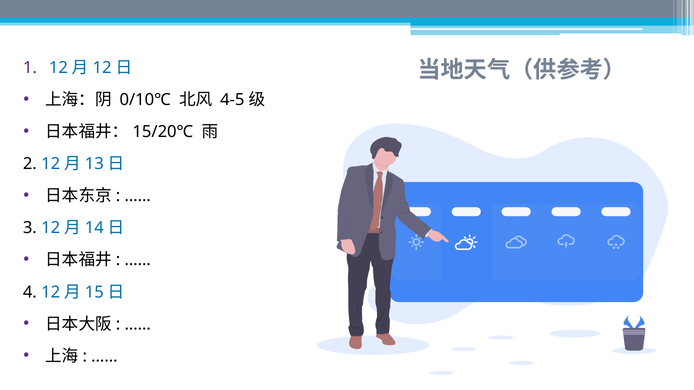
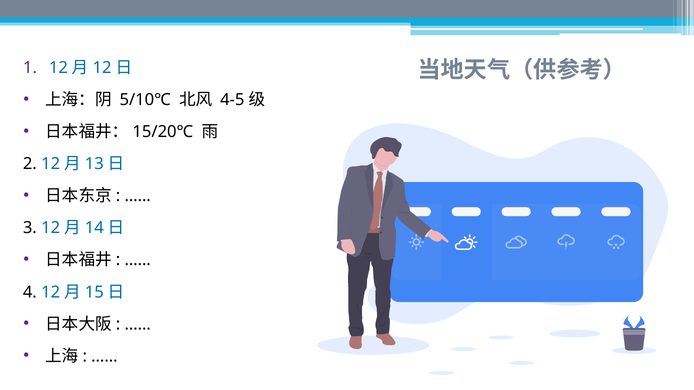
0/10℃: 0/10℃ -> 5/10℃
